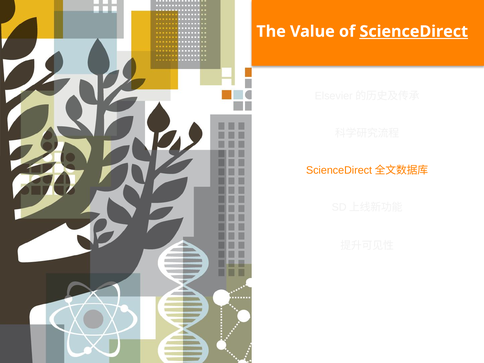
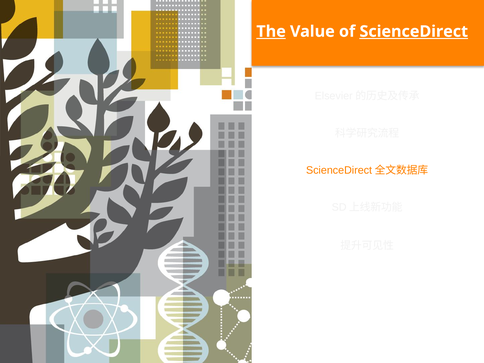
The underline: none -> present
